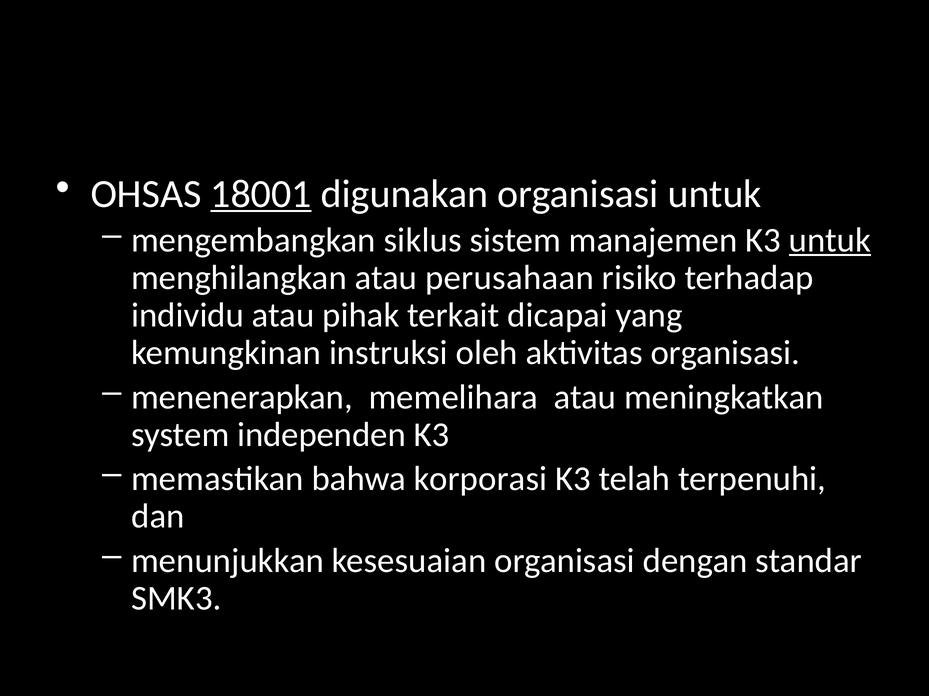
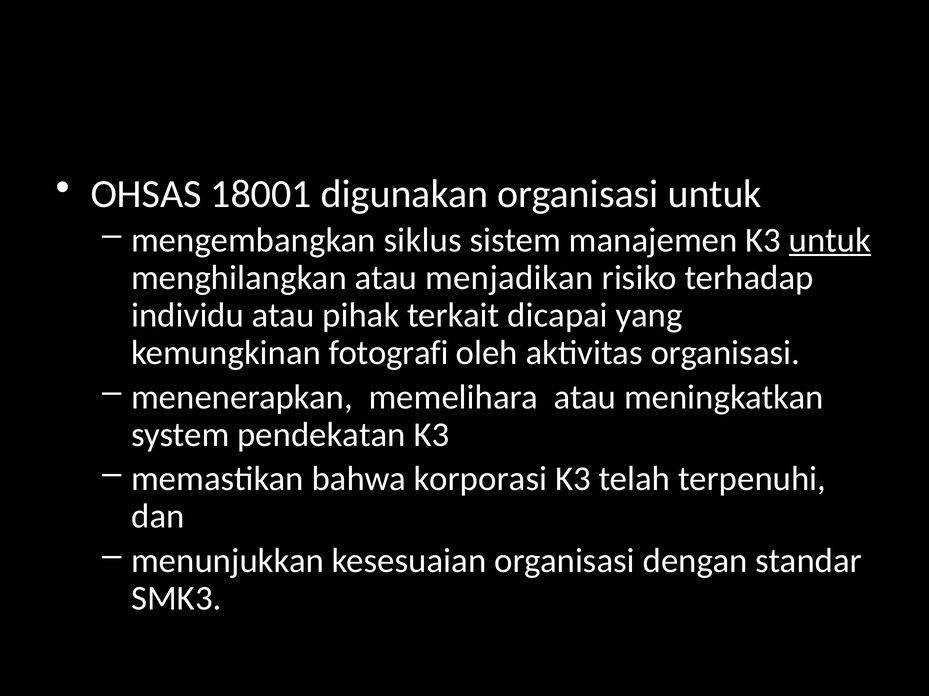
18001 underline: present -> none
perusahaan: perusahaan -> menjadikan
instruksi: instruksi -> fotografi
independen: independen -> pendekatan
